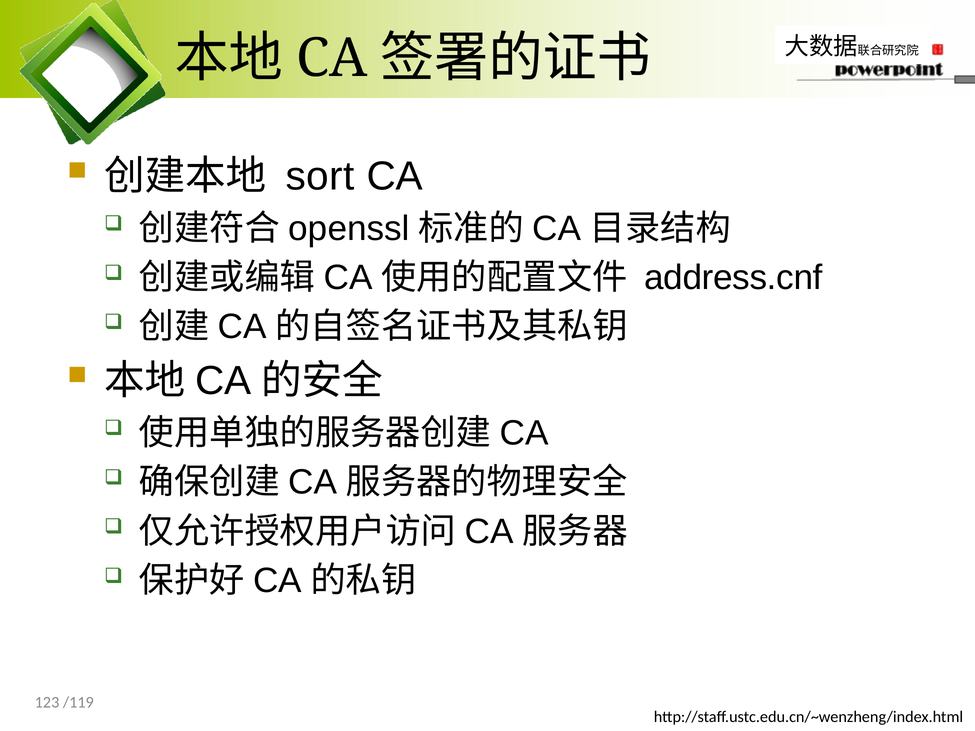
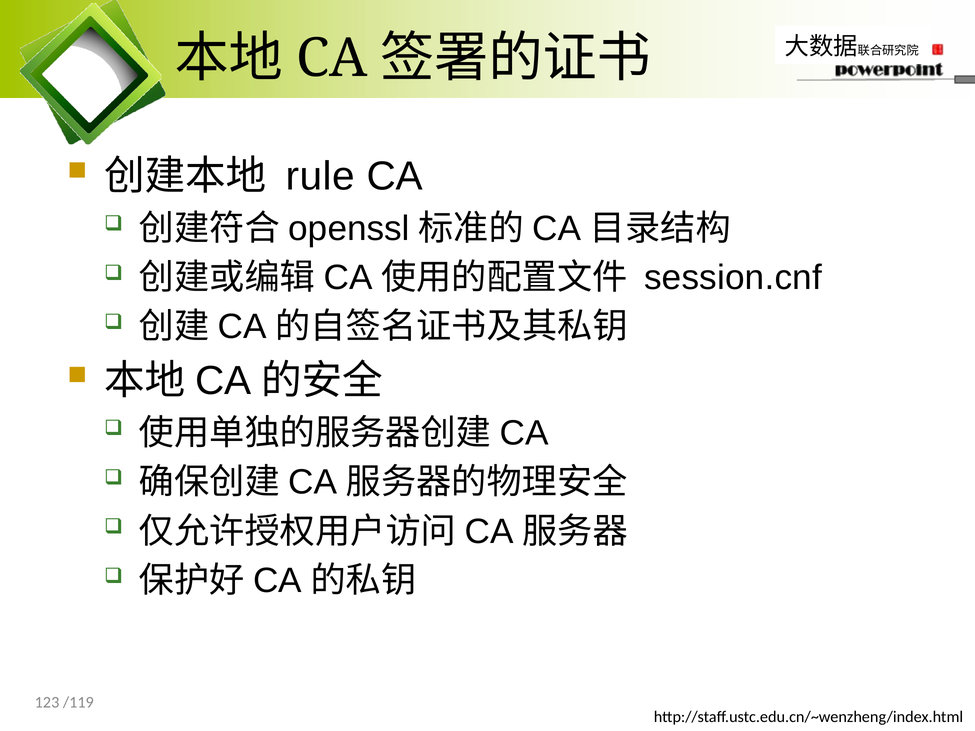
sort: sort -> rule
address.cnf: address.cnf -> session.cnf
